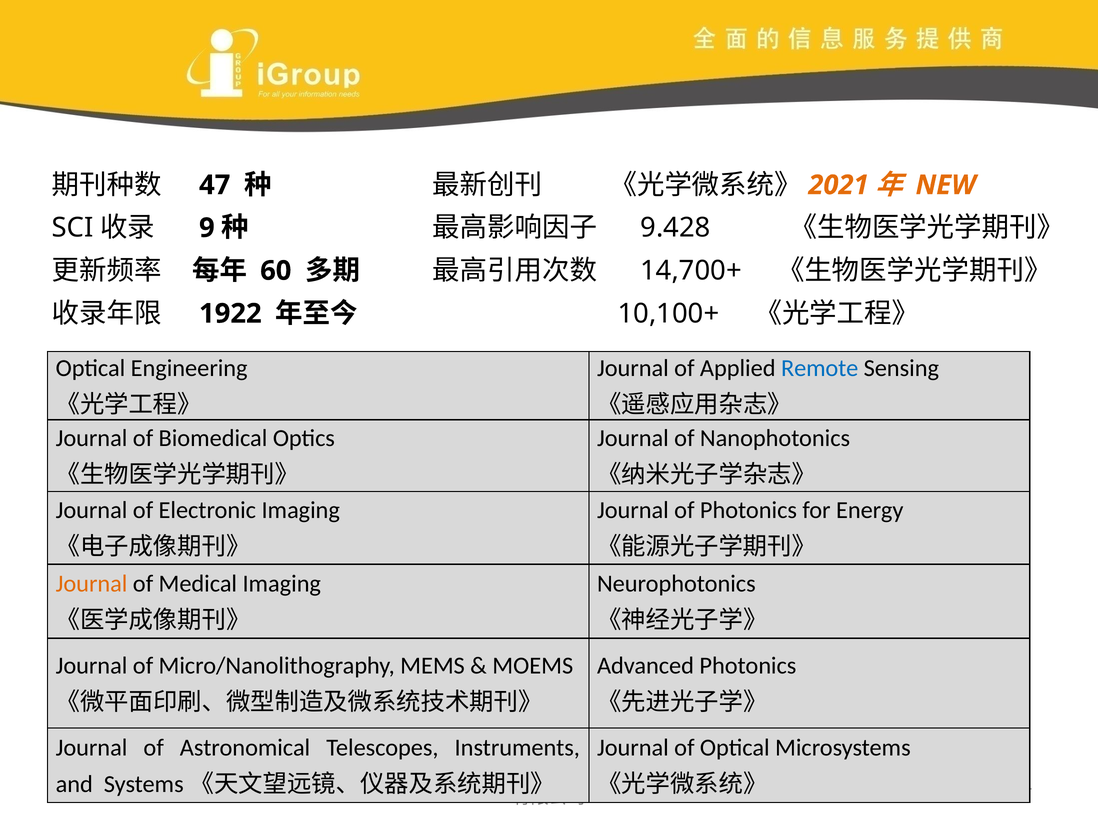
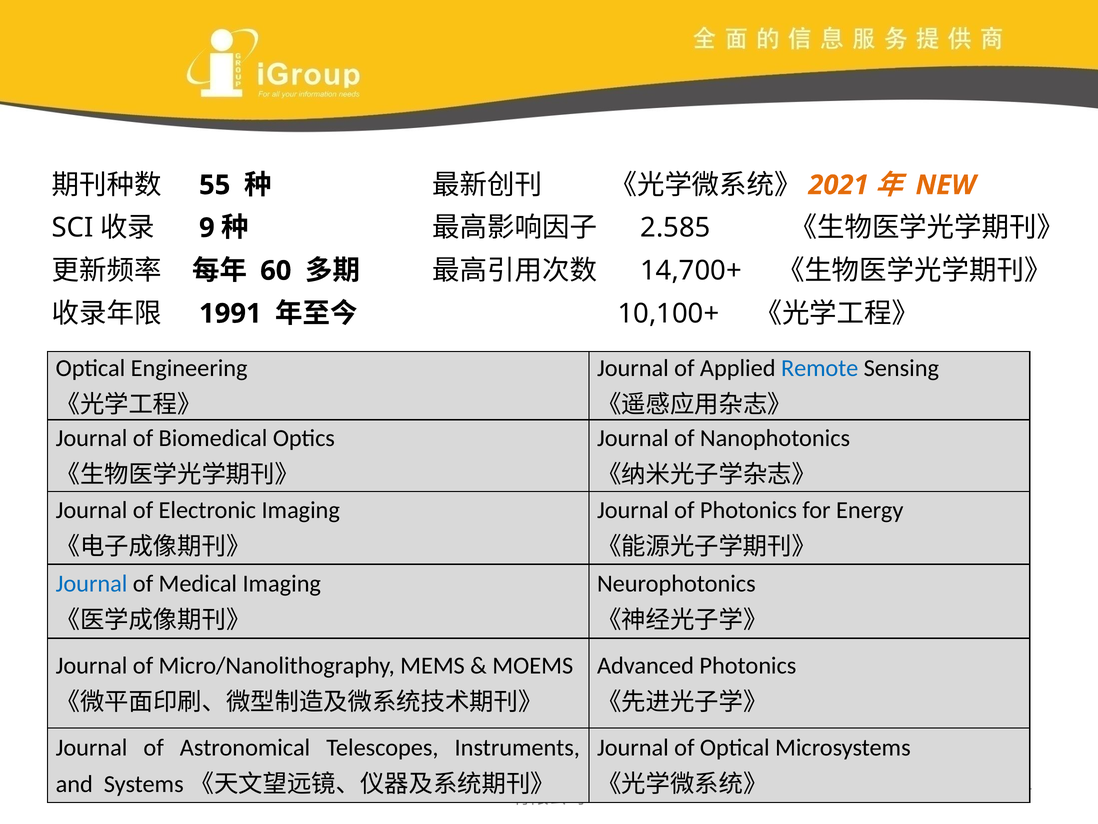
47: 47 -> 55
9.428: 9.428 -> 2.585
1922: 1922 -> 1991
Journal at (92, 583) colour: orange -> blue
